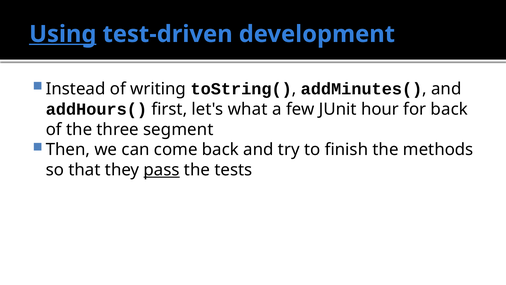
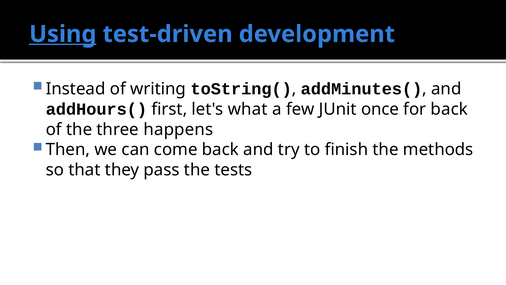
hour: hour -> once
segment: segment -> happens
pass underline: present -> none
